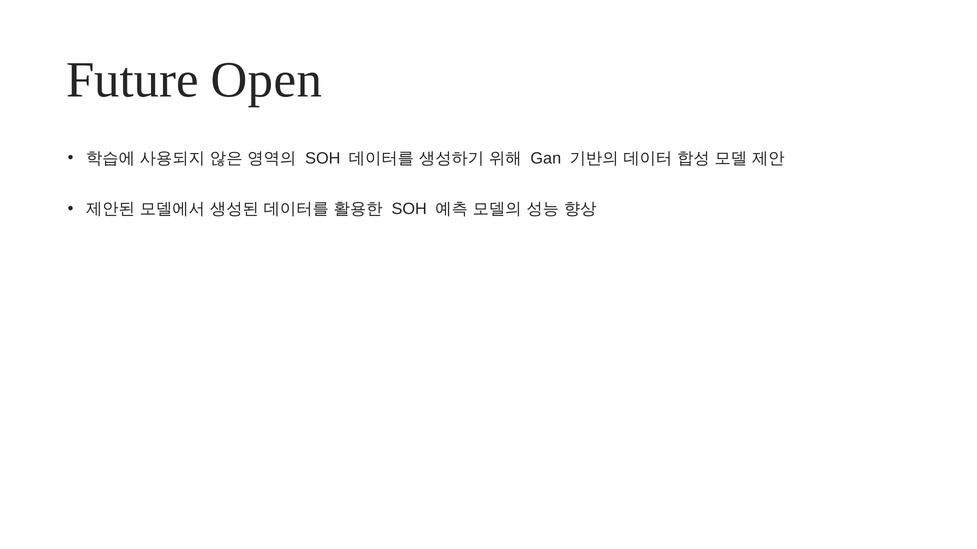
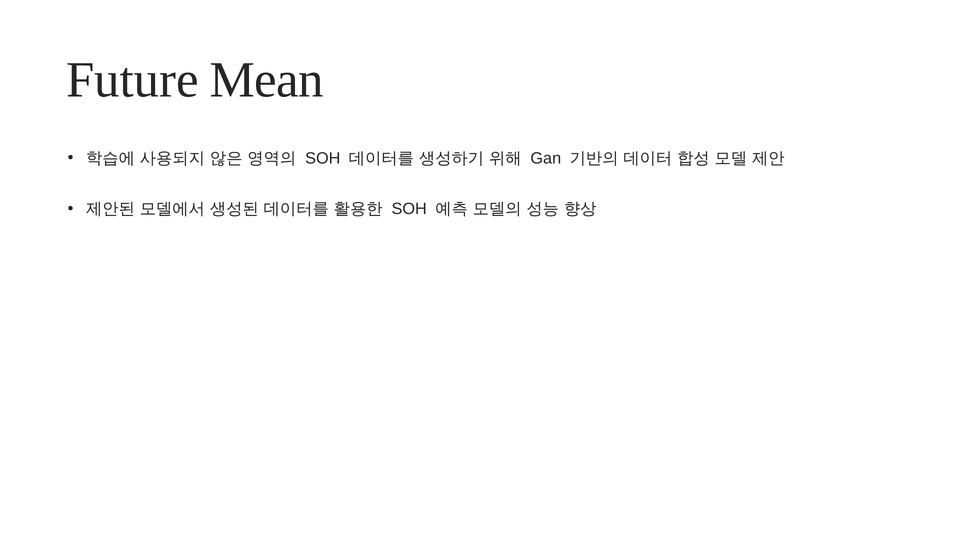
Open: Open -> Mean
